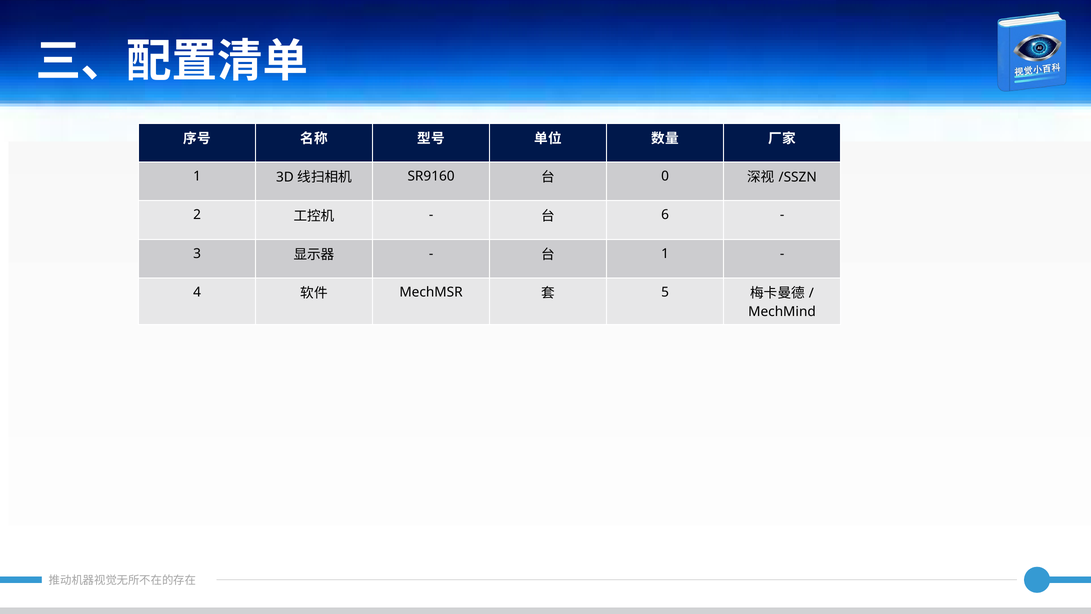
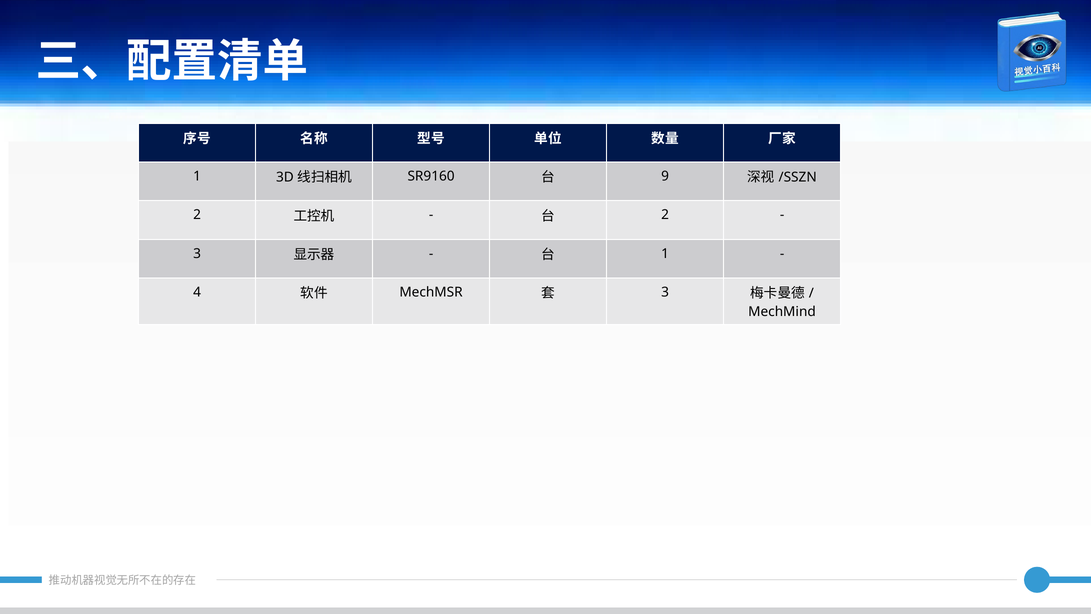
0: 0 -> 9
6 at (665, 215): 6 -> 2
5 at (665, 292): 5 -> 3
